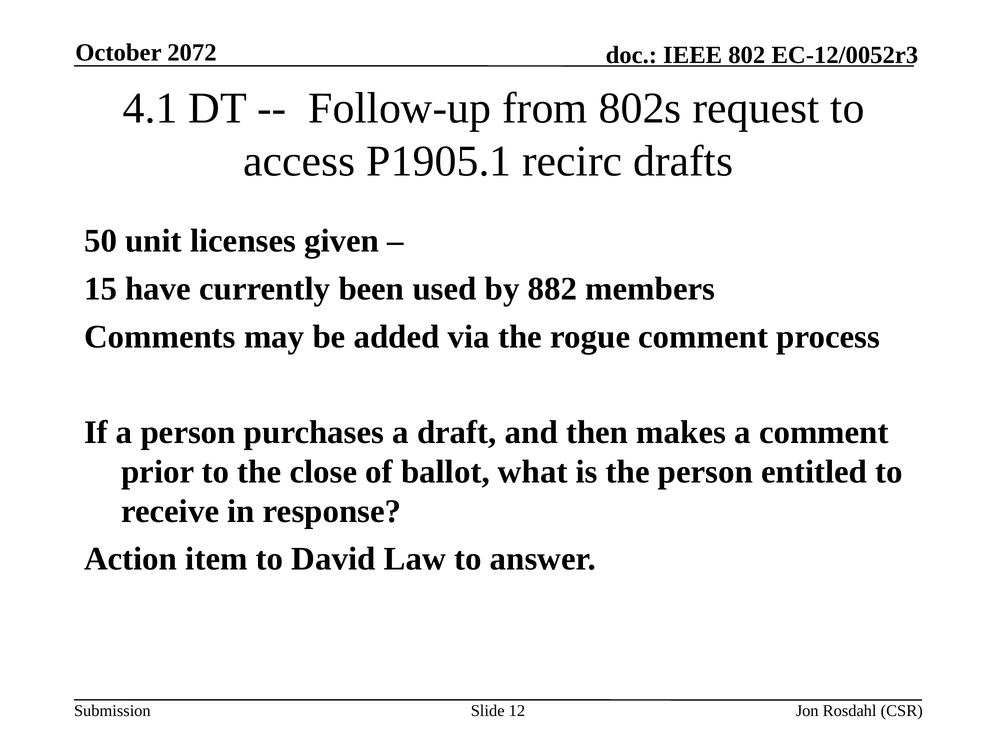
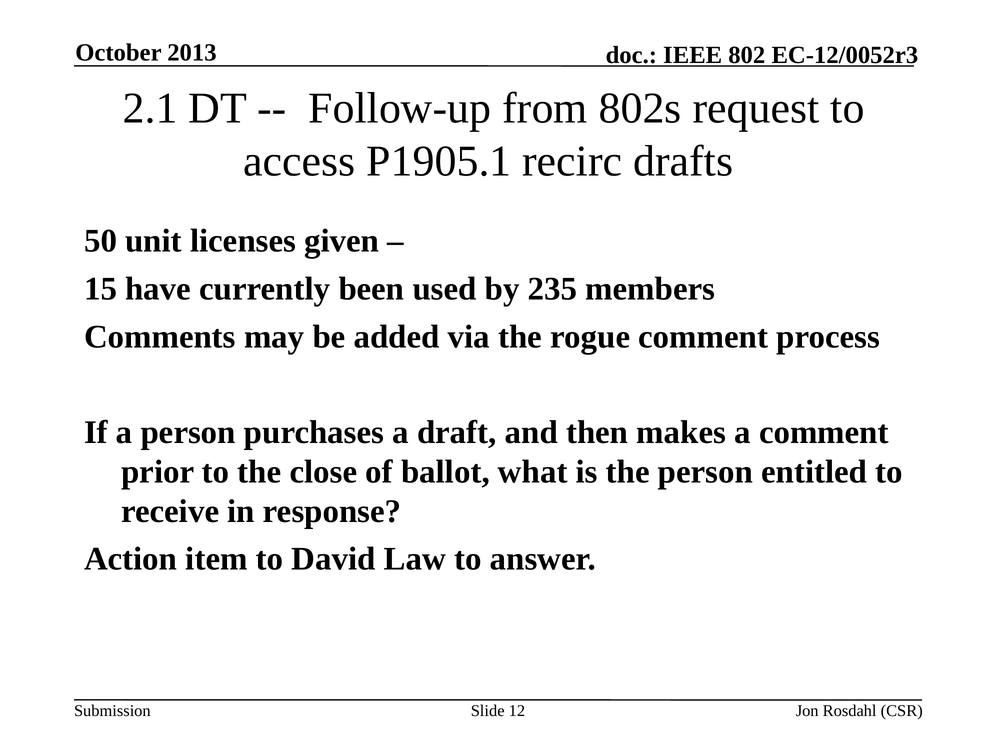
2072: 2072 -> 2013
4.1: 4.1 -> 2.1
882: 882 -> 235
